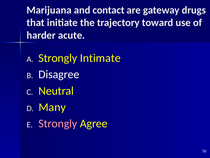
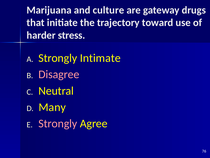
contact: contact -> culture
acute: acute -> stress
Disagree colour: white -> pink
